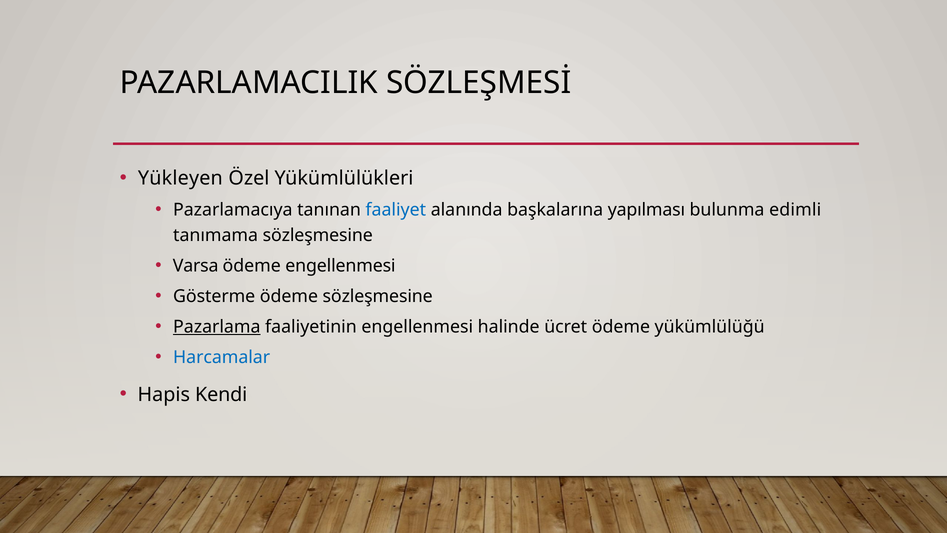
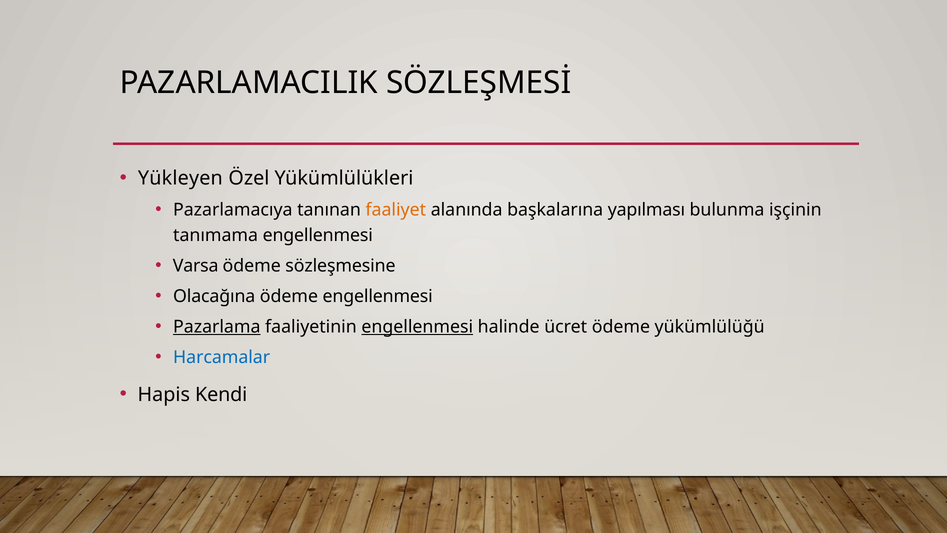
faaliyet colour: blue -> orange
edimli: edimli -> işçinin
tanımama sözleşmesine: sözleşmesine -> engellenmesi
ödeme engellenmesi: engellenmesi -> sözleşmesine
Gösterme: Gösterme -> Olacağına
ödeme sözleşmesine: sözleşmesine -> engellenmesi
engellenmesi at (417, 327) underline: none -> present
